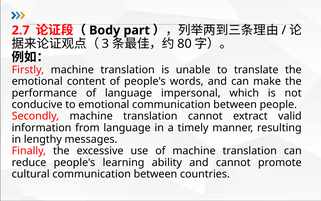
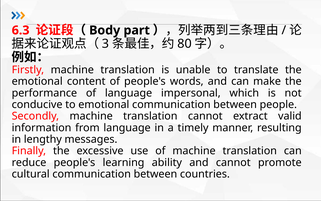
2.7: 2.7 -> 6.3
